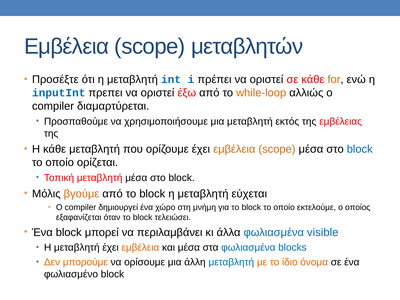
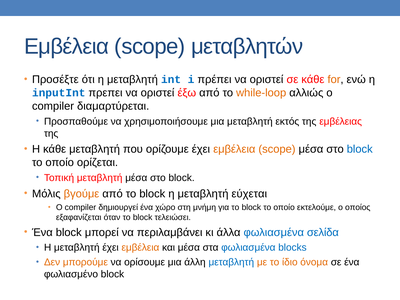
visible: visible -> σελίδα
